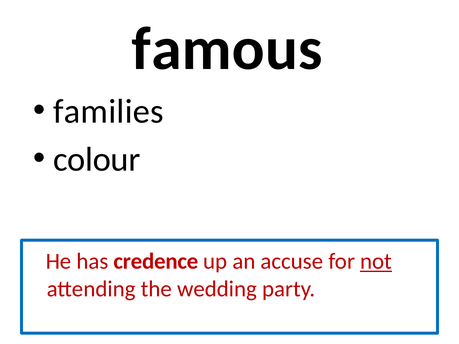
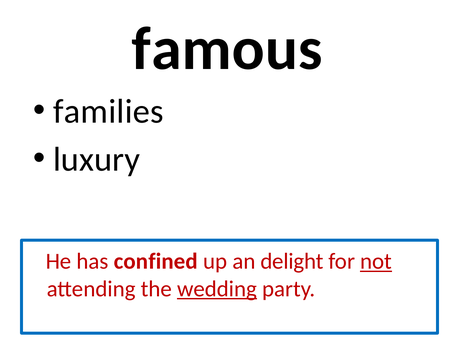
colour: colour -> luxury
credence: credence -> confined
accuse: accuse -> delight
wedding underline: none -> present
